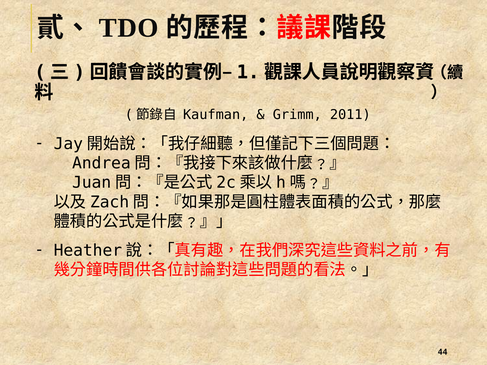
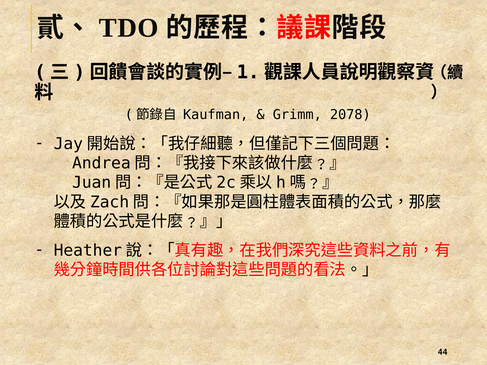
2011: 2011 -> 2078
